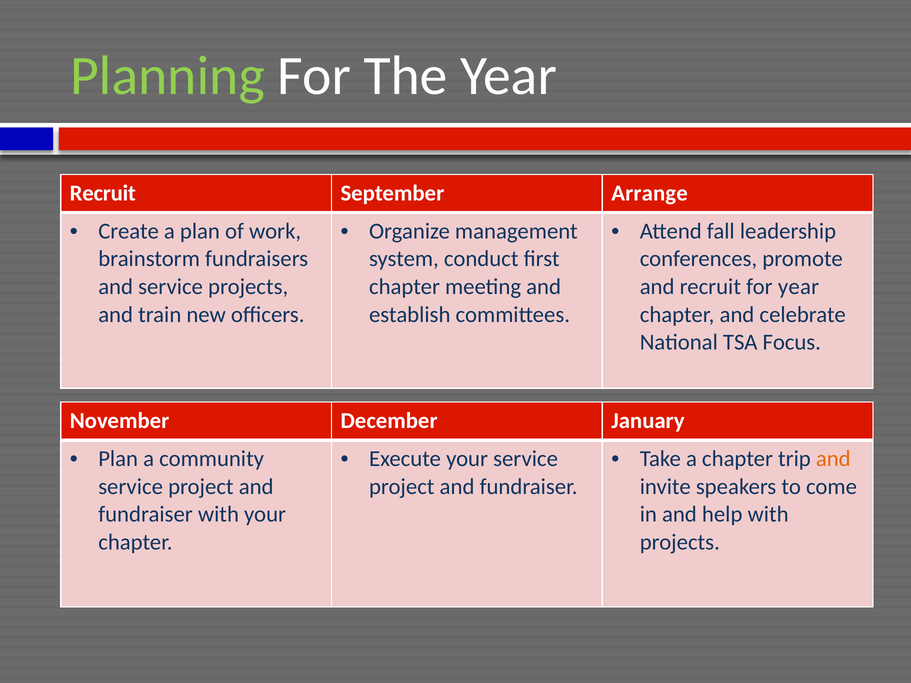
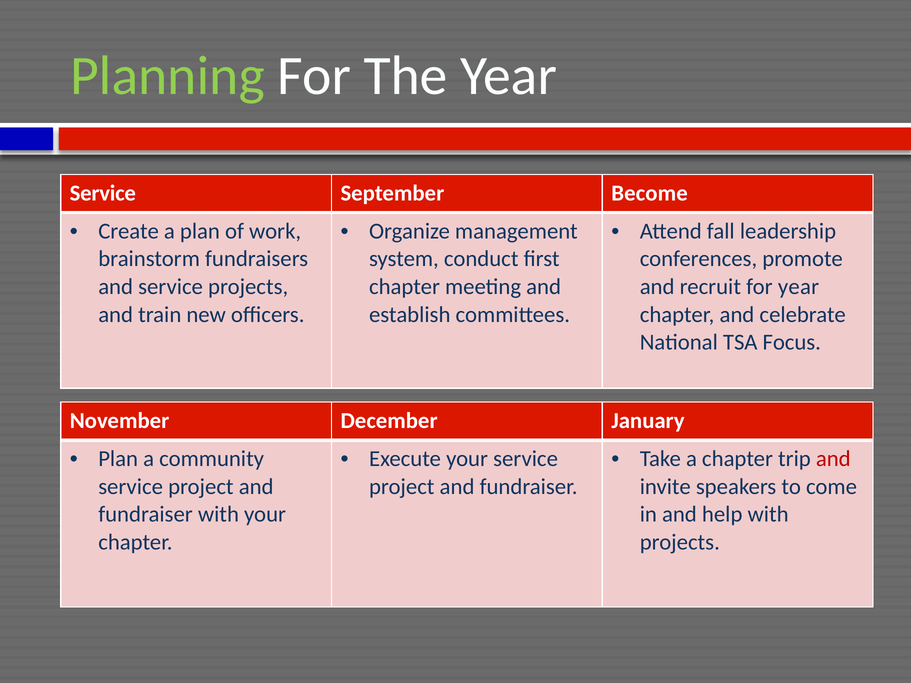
Recruit at (103, 193): Recruit -> Service
Arrange: Arrange -> Become
and at (833, 459) colour: orange -> red
